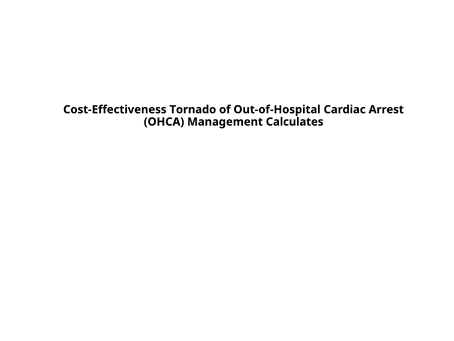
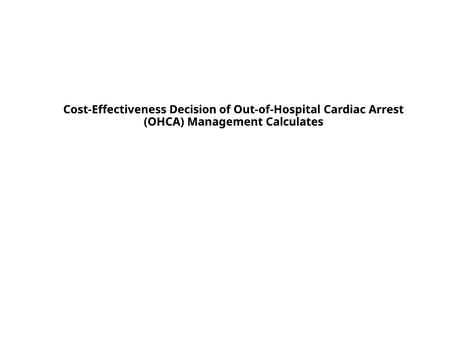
Tornado: Tornado -> Decision
